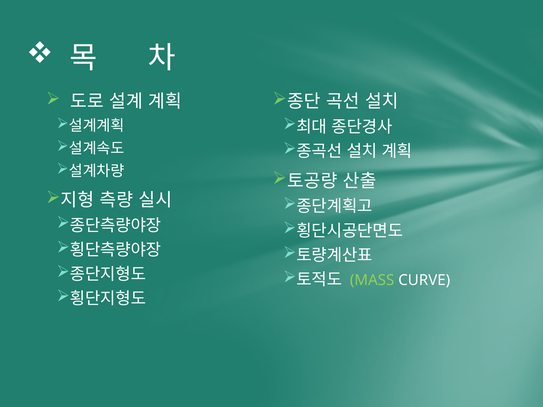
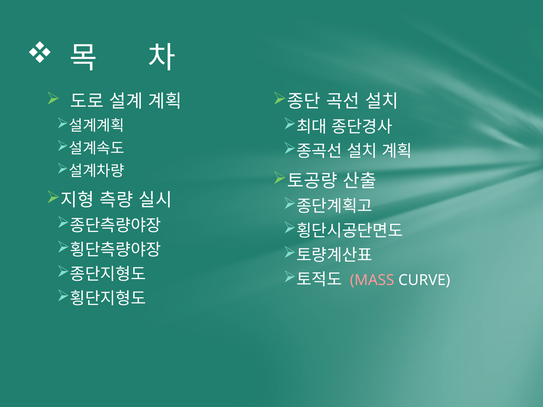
MASS colour: light green -> pink
